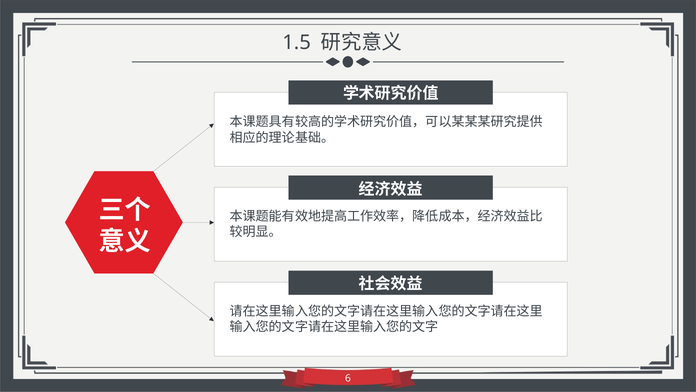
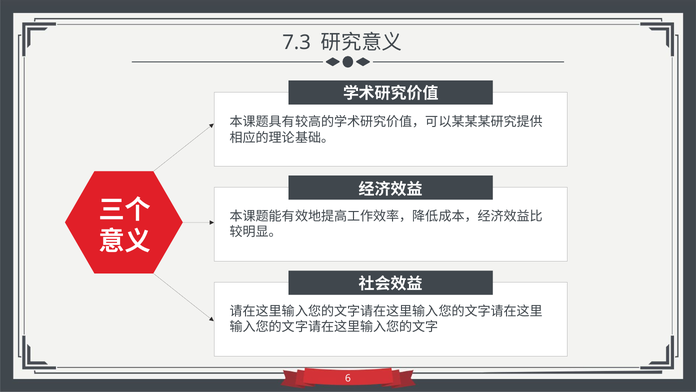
1.5: 1.5 -> 7.3
